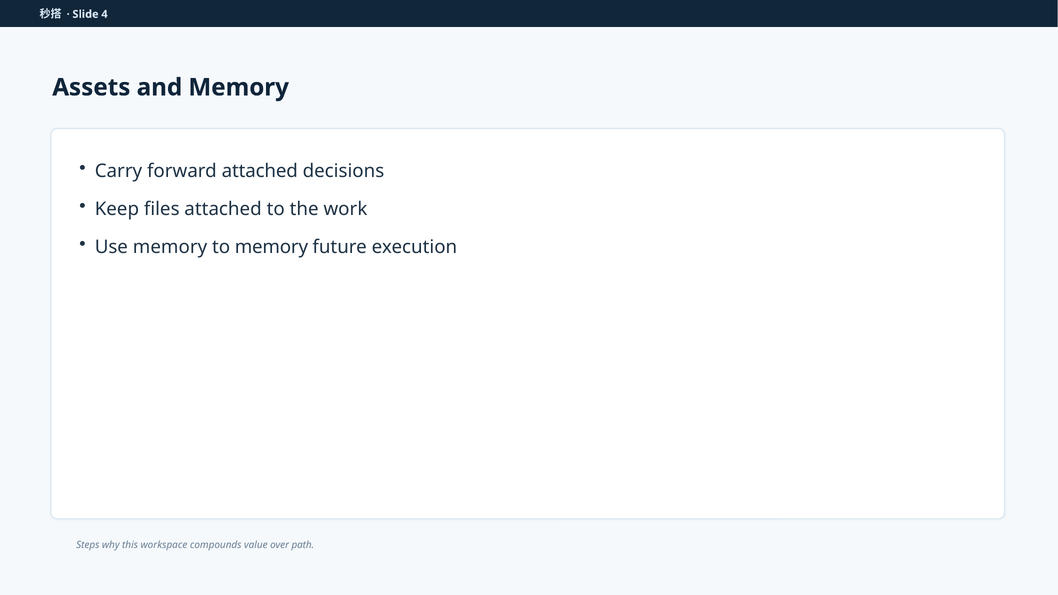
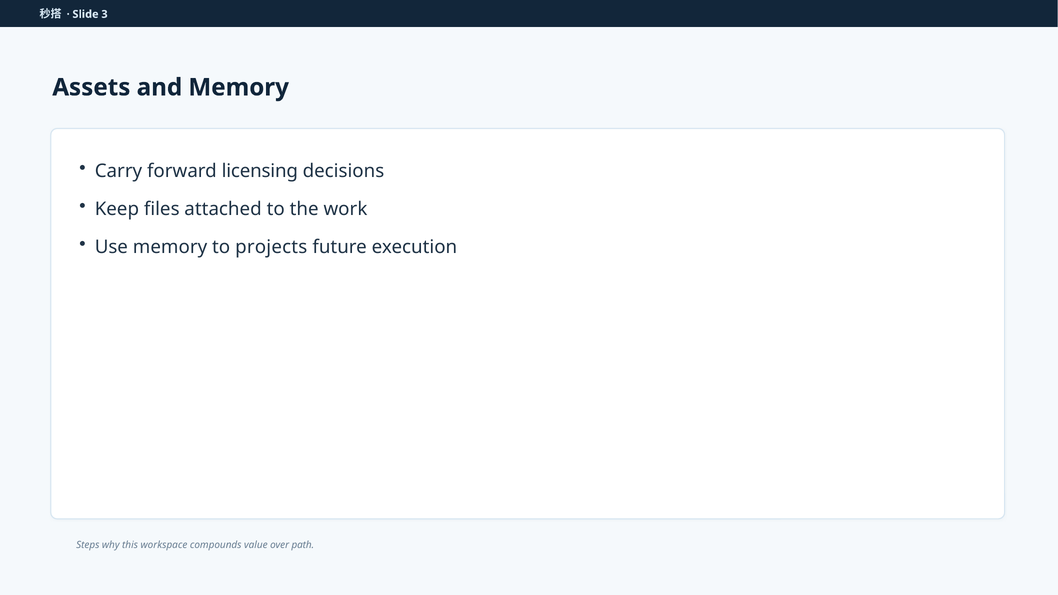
4: 4 -> 3
forward attached: attached -> licensing
to memory: memory -> projects
